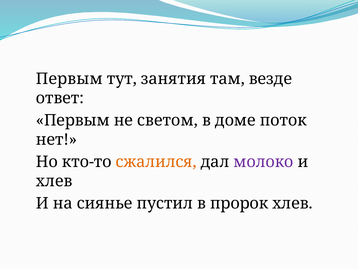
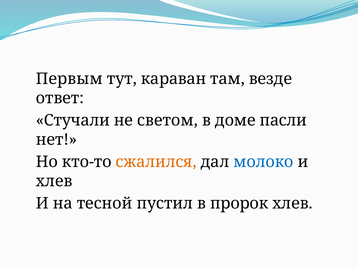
занятия: занятия -> караван
Первым at (73, 120): Первым -> Стучали
поток: поток -> пасли
молоко colour: purple -> blue
сиянье: сиянье -> тесной
